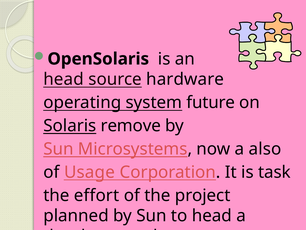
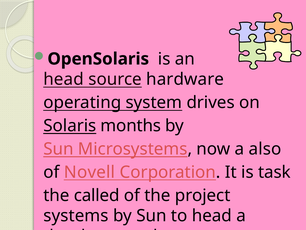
future: future -> drives
remove: remove -> months
Usage: Usage -> Novell
effort: effort -> called
planned: planned -> systems
